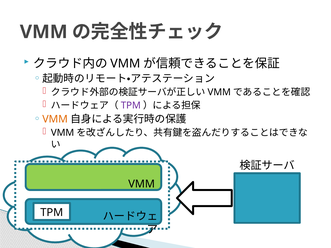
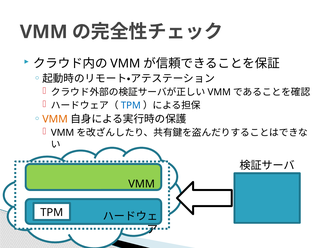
TPM at (131, 106) colour: purple -> blue
